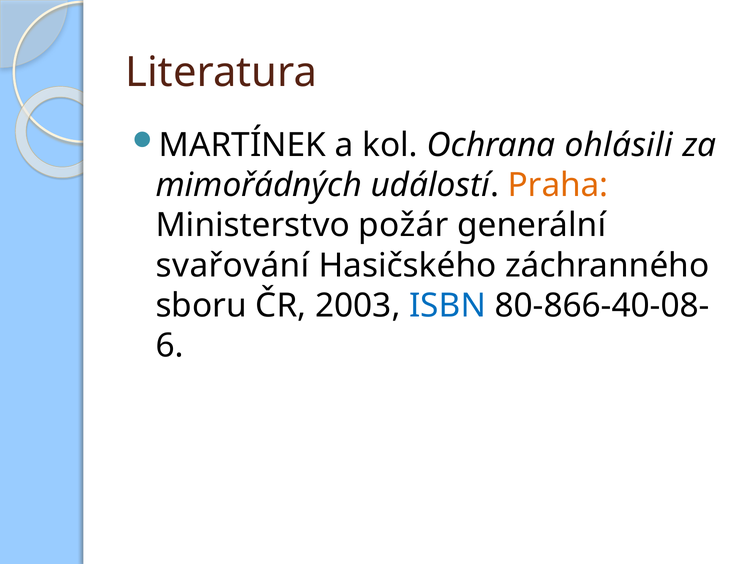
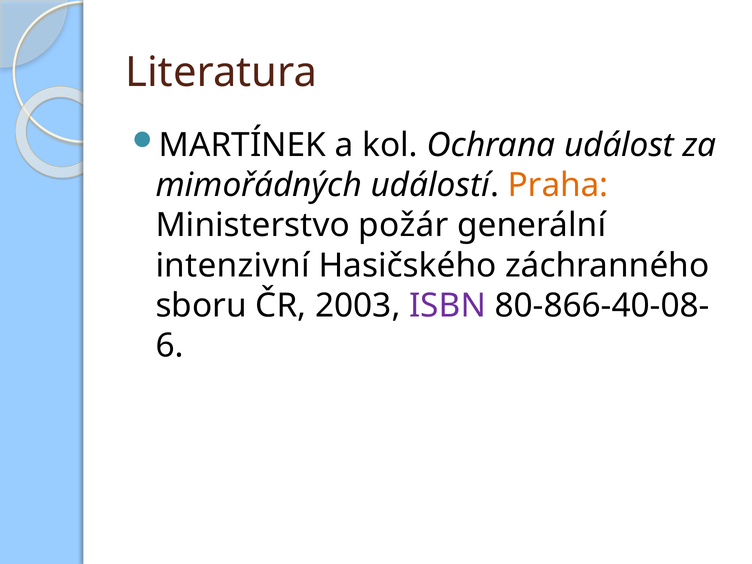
ohlásili: ohlásili -> událost
svařování: svařování -> intenzivní
ISBN colour: blue -> purple
